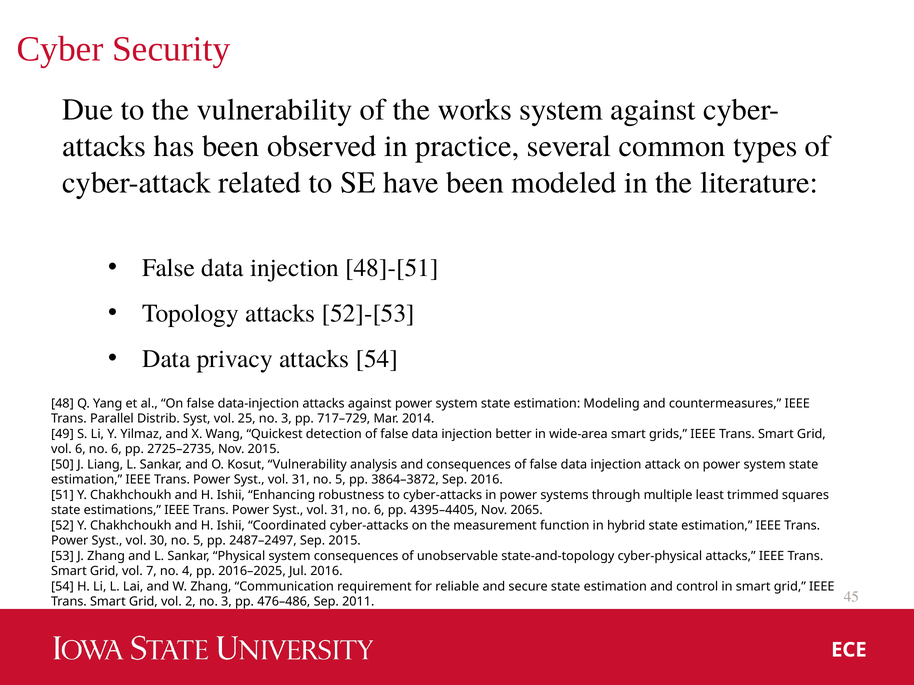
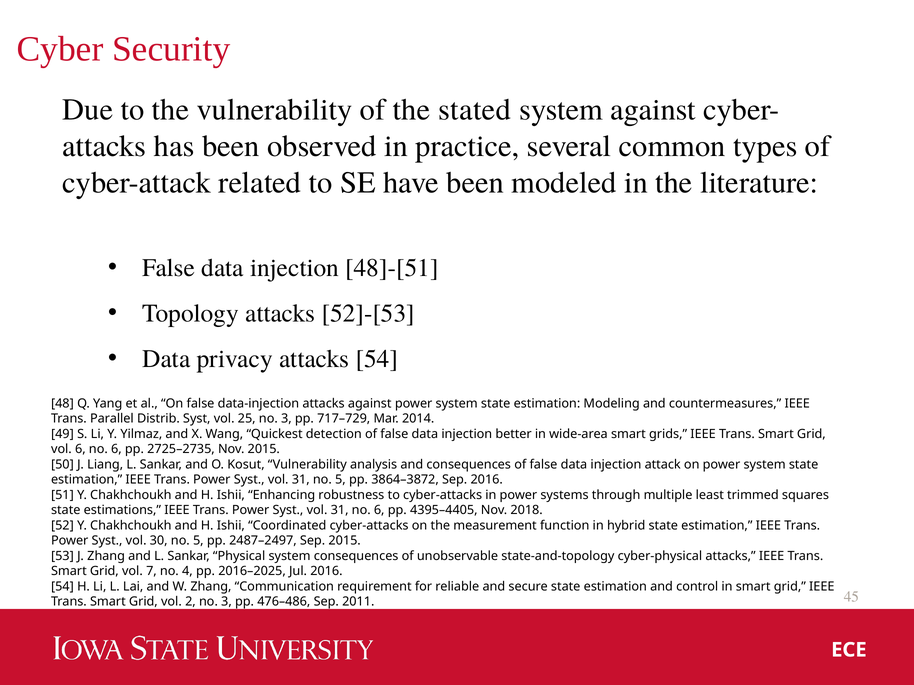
works: works -> stated
2065: 2065 -> 2018
